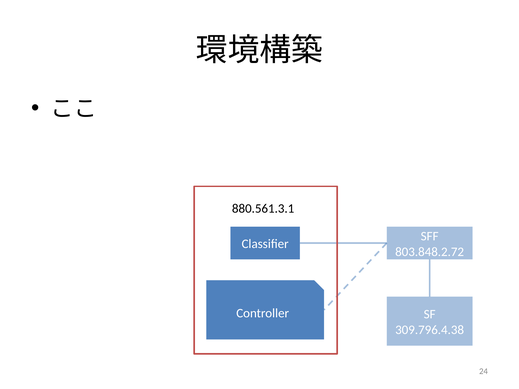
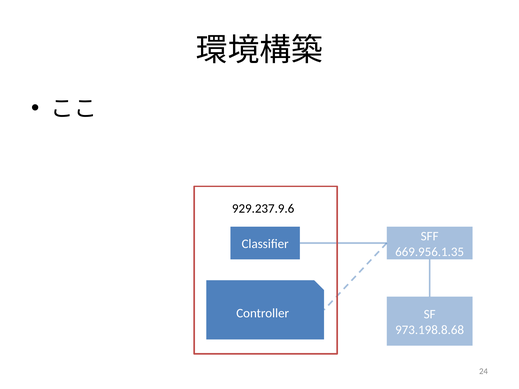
880.561.3.1: 880.561.3.1 -> 929.237.9.6
803.848.2.72: 803.848.2.72 -> 669.956.1.35
309.796.4.38: 309.796.4.38 -> 973.198.8.68
